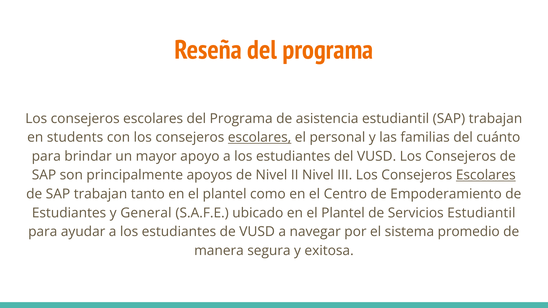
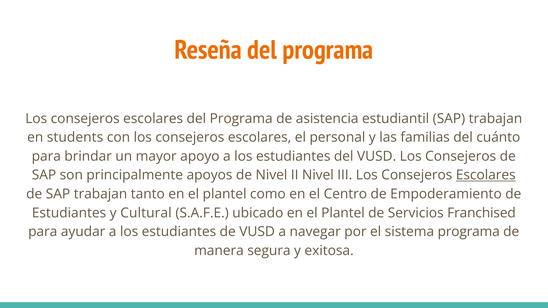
escolares at (260, 137) underline: present -> none
General: General -> Cultural
Servicios Estudiantil: Estudiantil -> Franchised
sistema promedio: promedio -> programa
